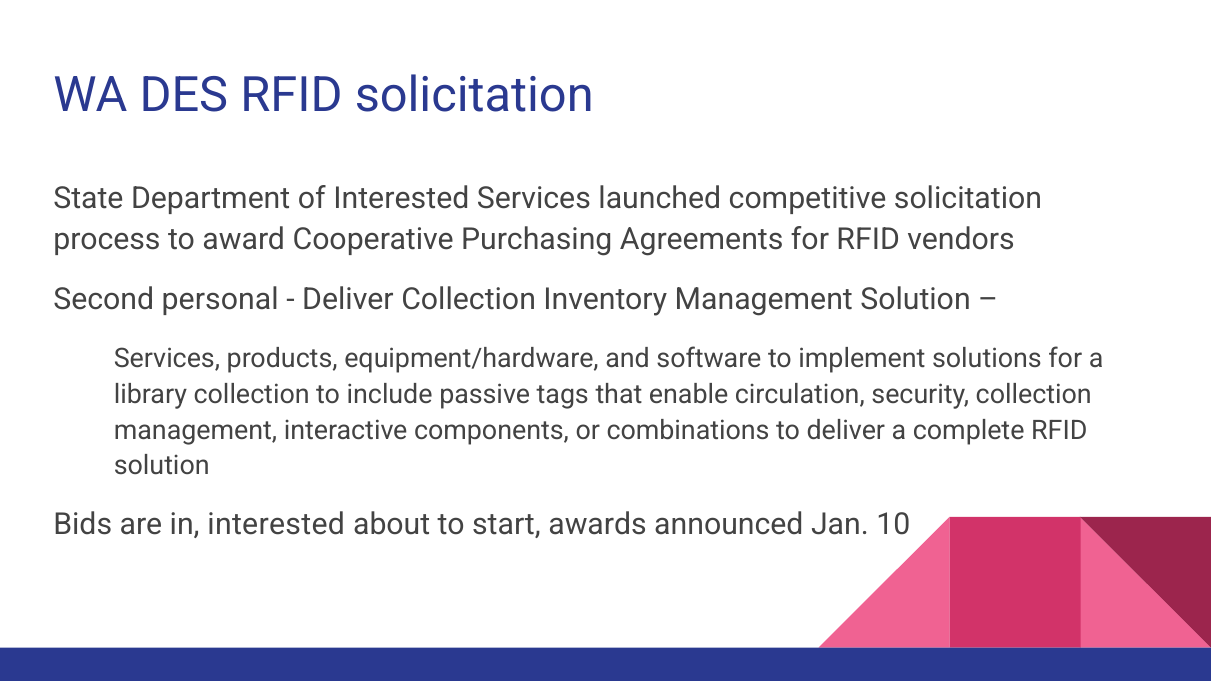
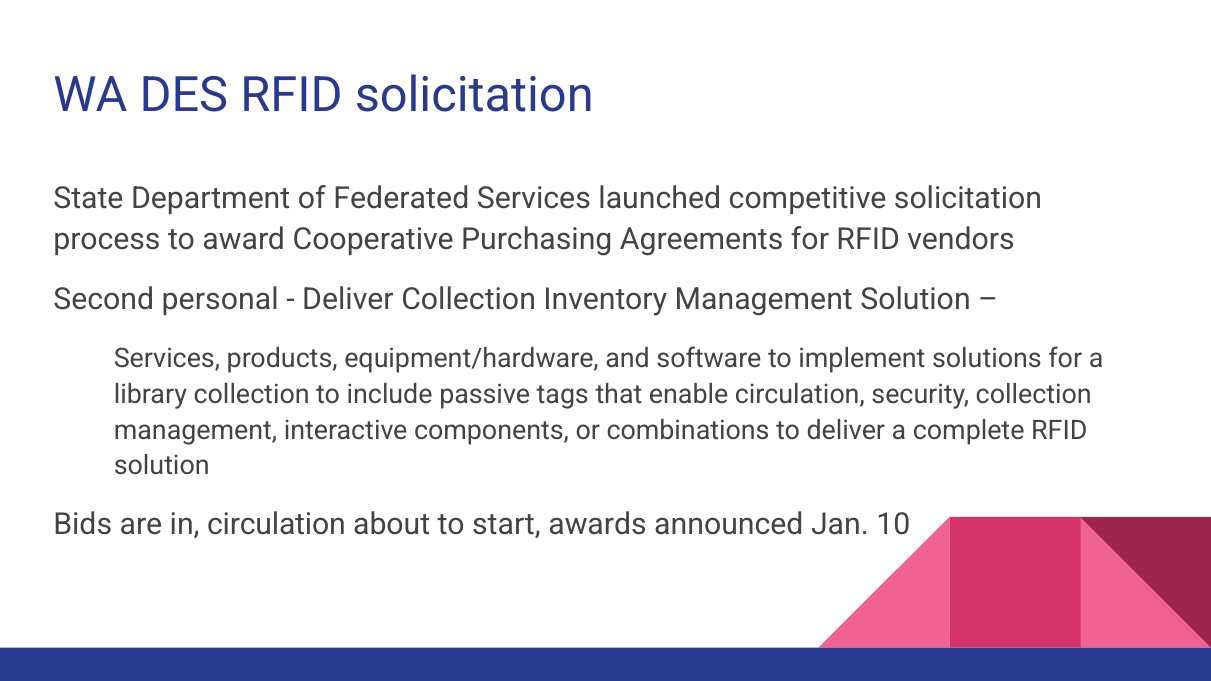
of Interested: Interested -> Federated
in interested: interested -> circulation
